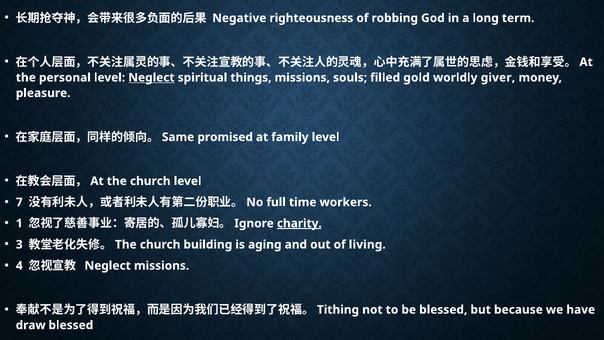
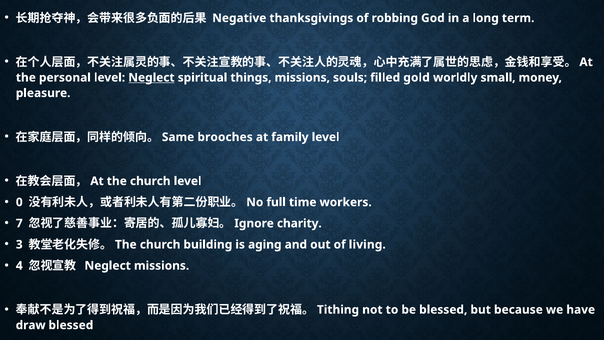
righteousness: righteousness -> thanksgivings
giver: giver -> small
promised: promised -> brooches
7: 7 -> 0
1: 1 -> 7
charity underline: present -> none
